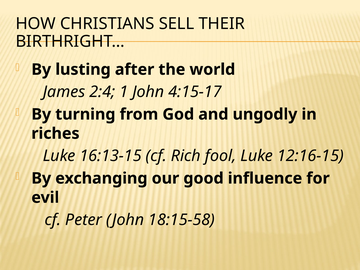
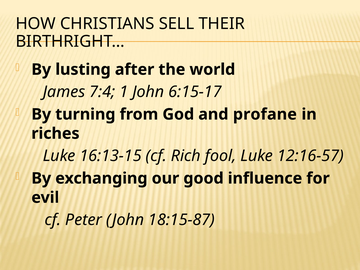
2:4: 2:4 -> 7:4
4:15-17: 4:15-17 -> 6:15-17
ungodly: ungodly -> profane
12:16-15: 12:16-15 -> 12:16-57
18:15-58: 18:15-58 -> 18:15-87
